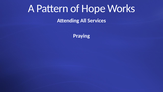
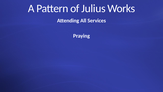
Hope: Hope -> Julius
